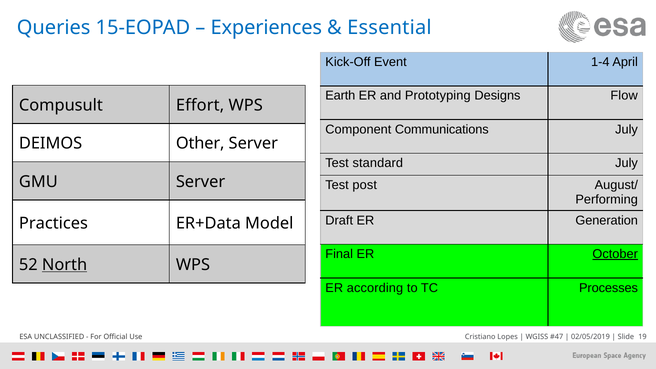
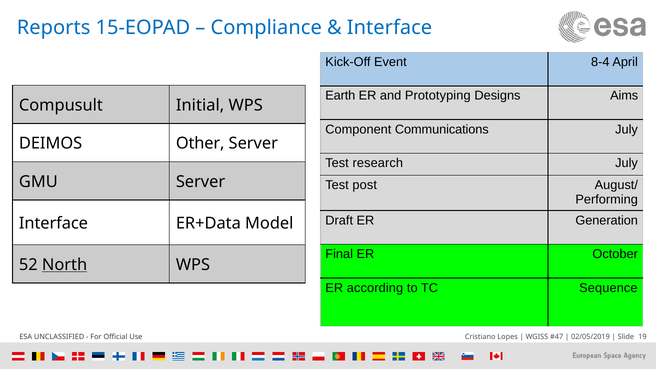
Queries: Queries -> Reports
Experiences: Experiences -> Compliance
Essential at (389, 28): Essential -> Interface
1-4: 1-4 -> 8-4
Flow: Flow -> Aims
Effort: Effort -> Initial
standard: standard -> research
Practices at (53, 223): Practices -> Interface
October underline: present -> none
Processes: Processes -> Sequence
